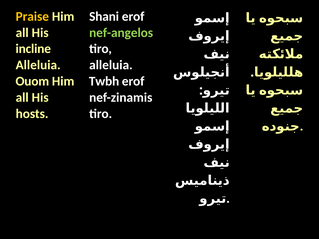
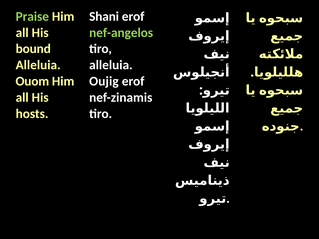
Praise colour: yellow -> light green
incline: incline -> bound
Twbh: Twbh -> Oujig
